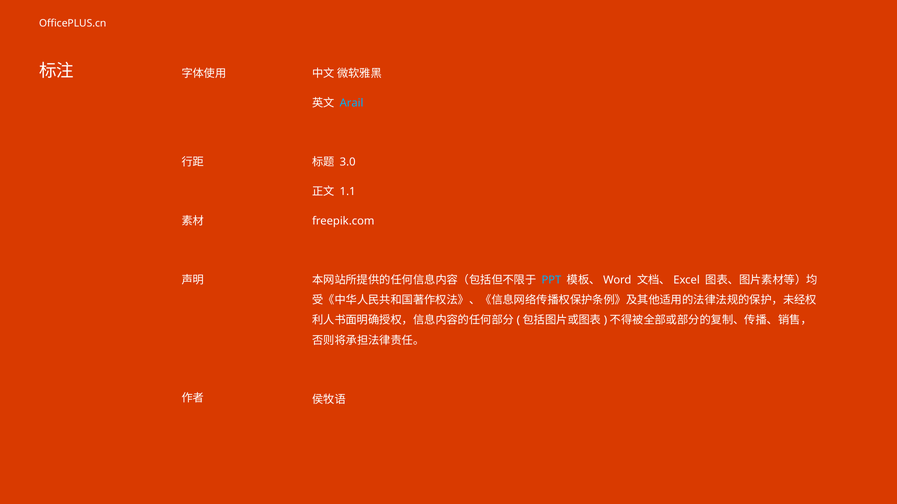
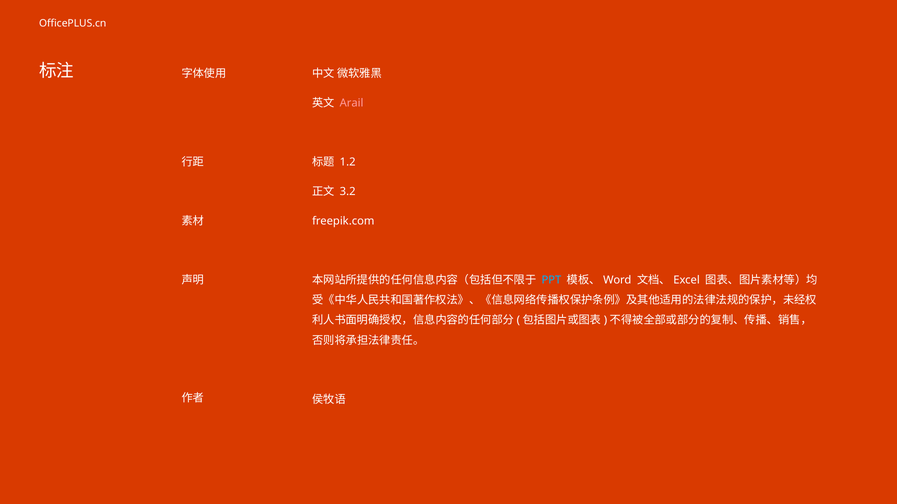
Arail colour: light blue -> pink
3.0: 3.0 -> 1.2
1.1: 1.1 -> 3.2
